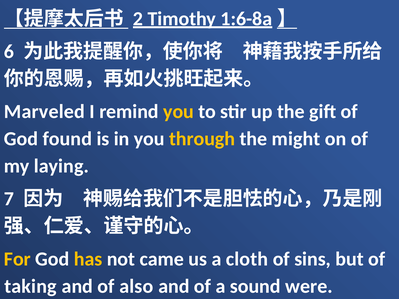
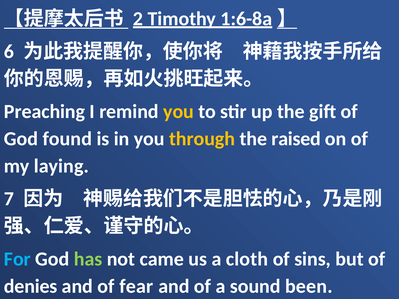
Marveled: Marveled -> Preaching
might: might -> raised
For colour: yellow -> light blue
has colour: yellow -> light green
taking: taking -> denies
also: also -> fear
were: were -> been
